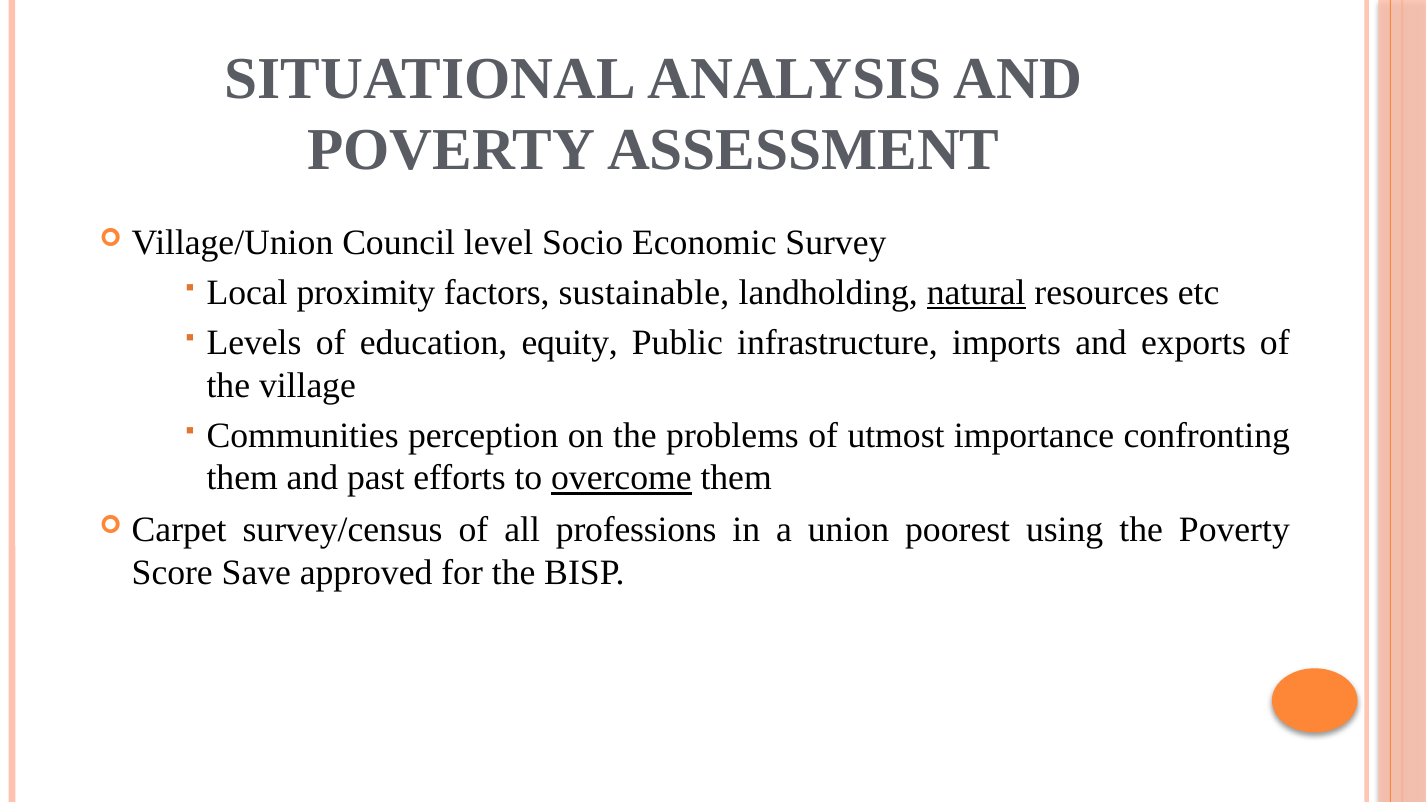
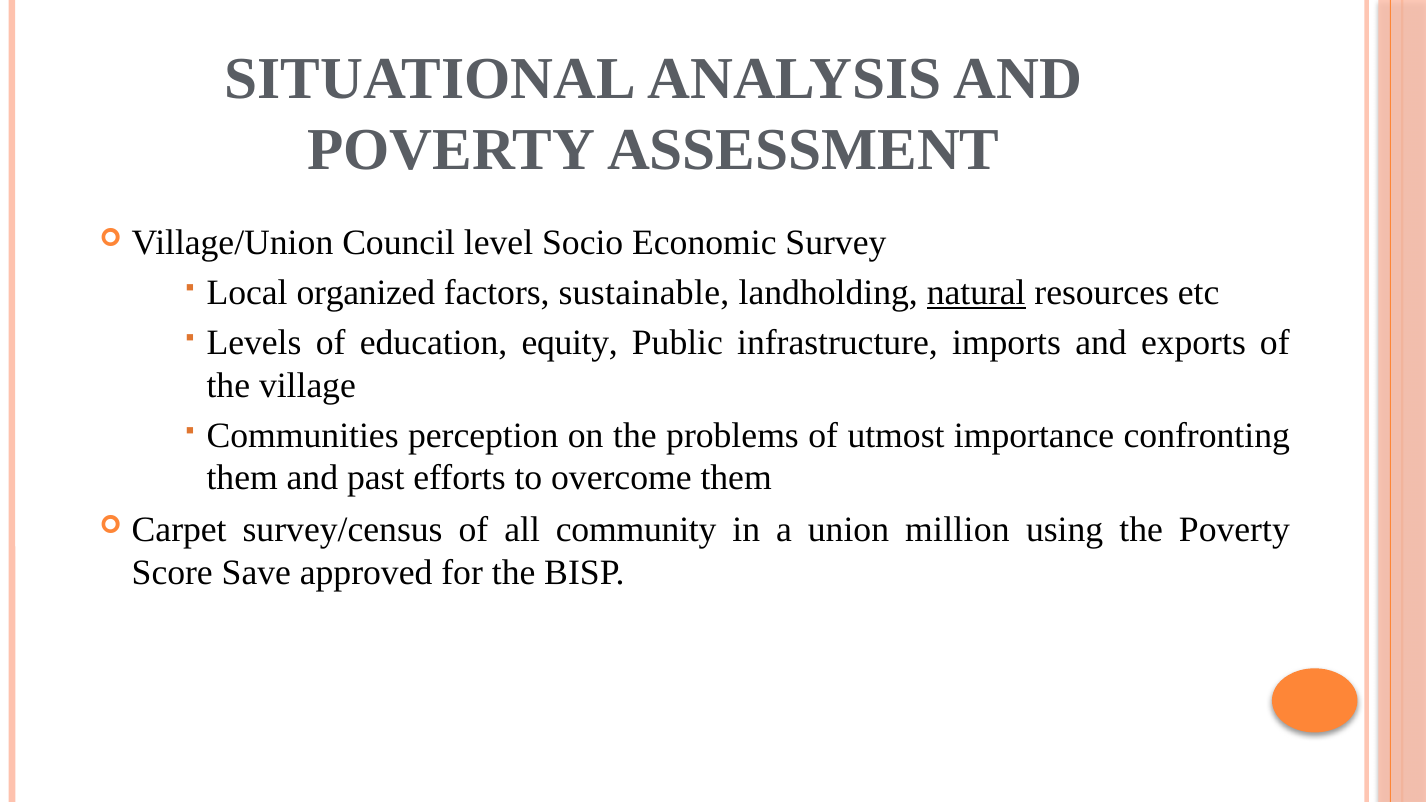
proximity: proximity -> organized
overcome underline: present -> none
professions: professions -> community
poorest: poorest -> million
